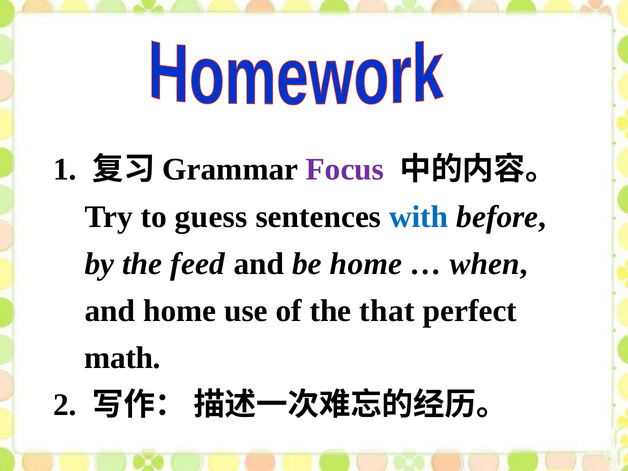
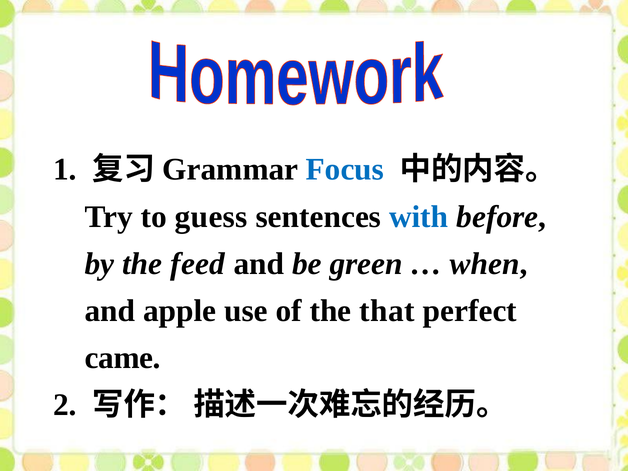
Focus colour: purple -> blue
be home: home -> green
and home: home -> apple
math: math -> came
